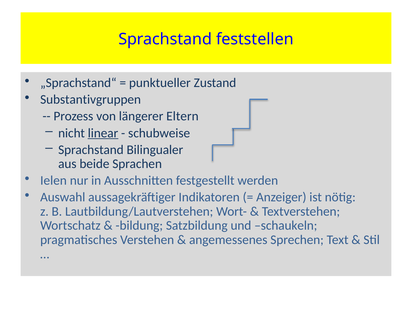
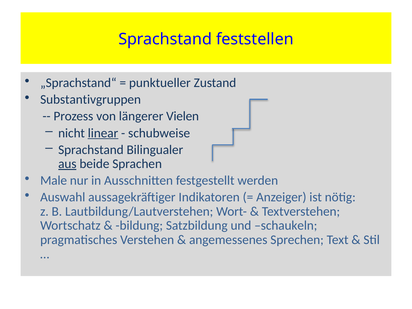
Eltern: Eltern -> Vielen
aus underline: none -> present
Ielen: Ielen -> Male
